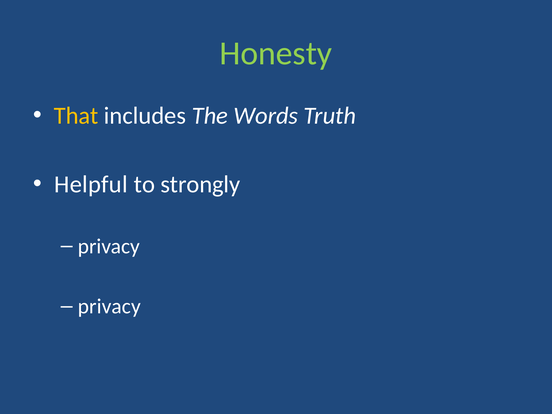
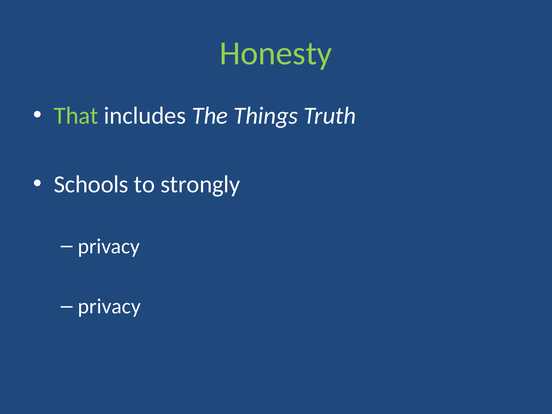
That colour: yellow -> light green
Words: Words -> Things
Helpful: Helpful -> Schools
